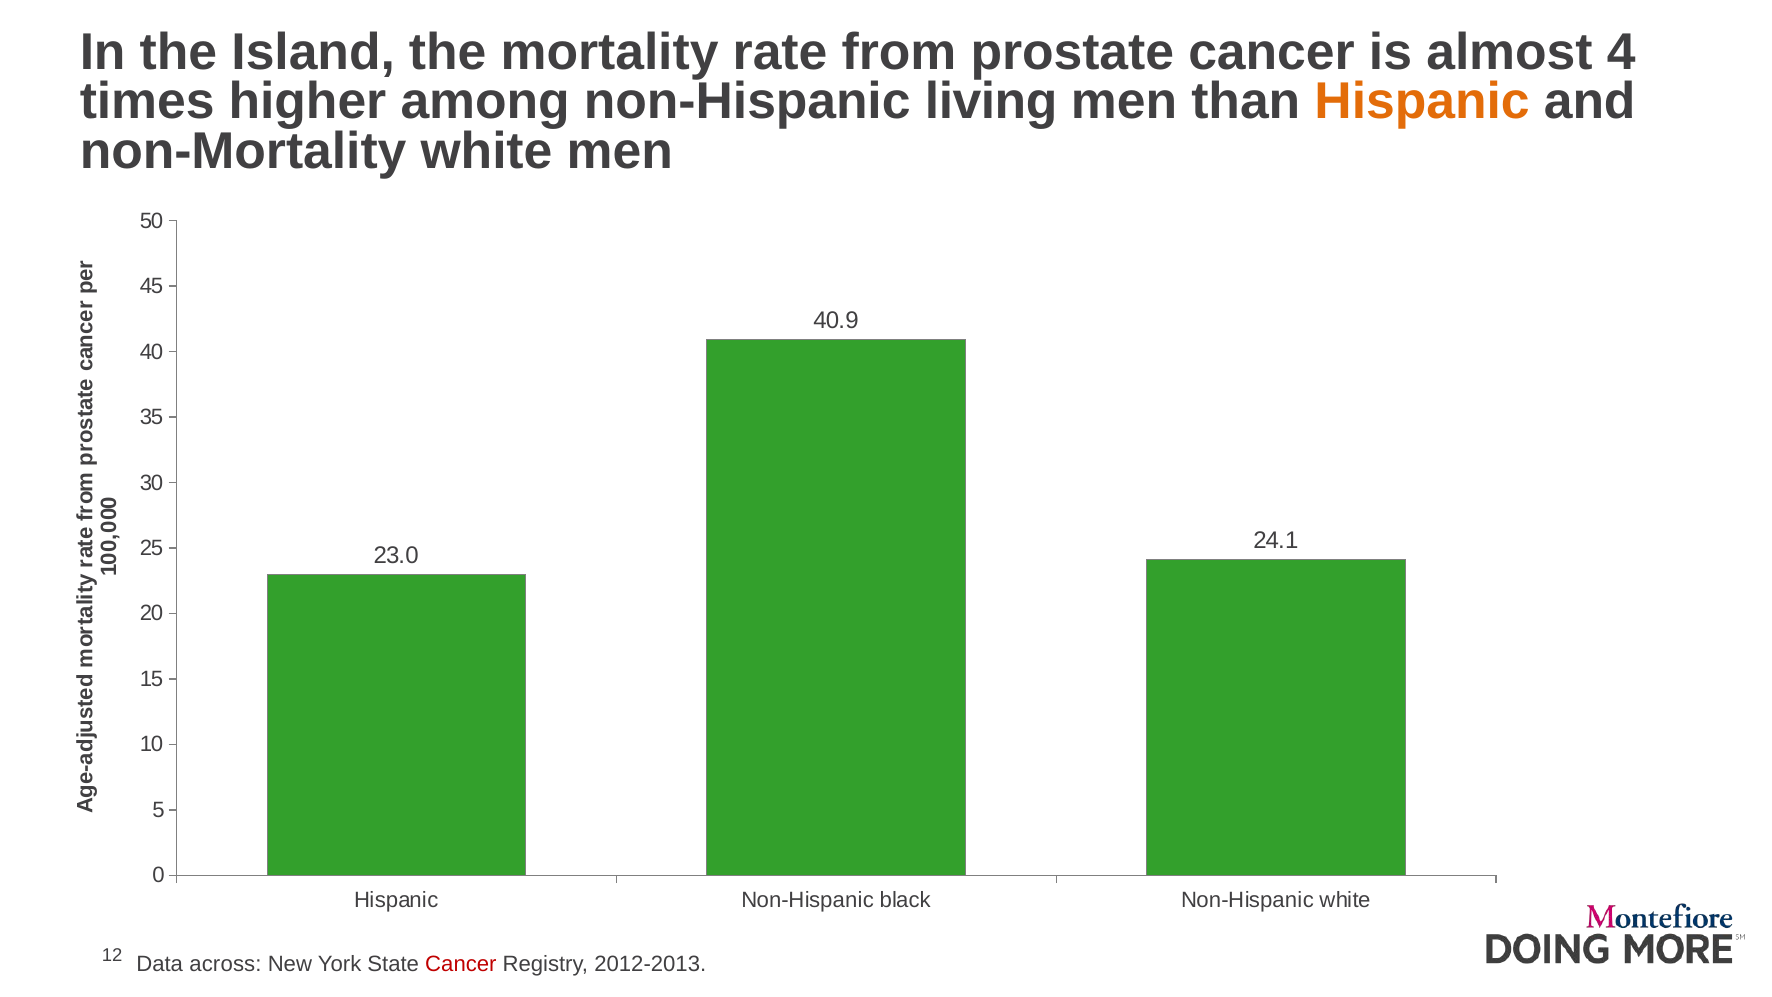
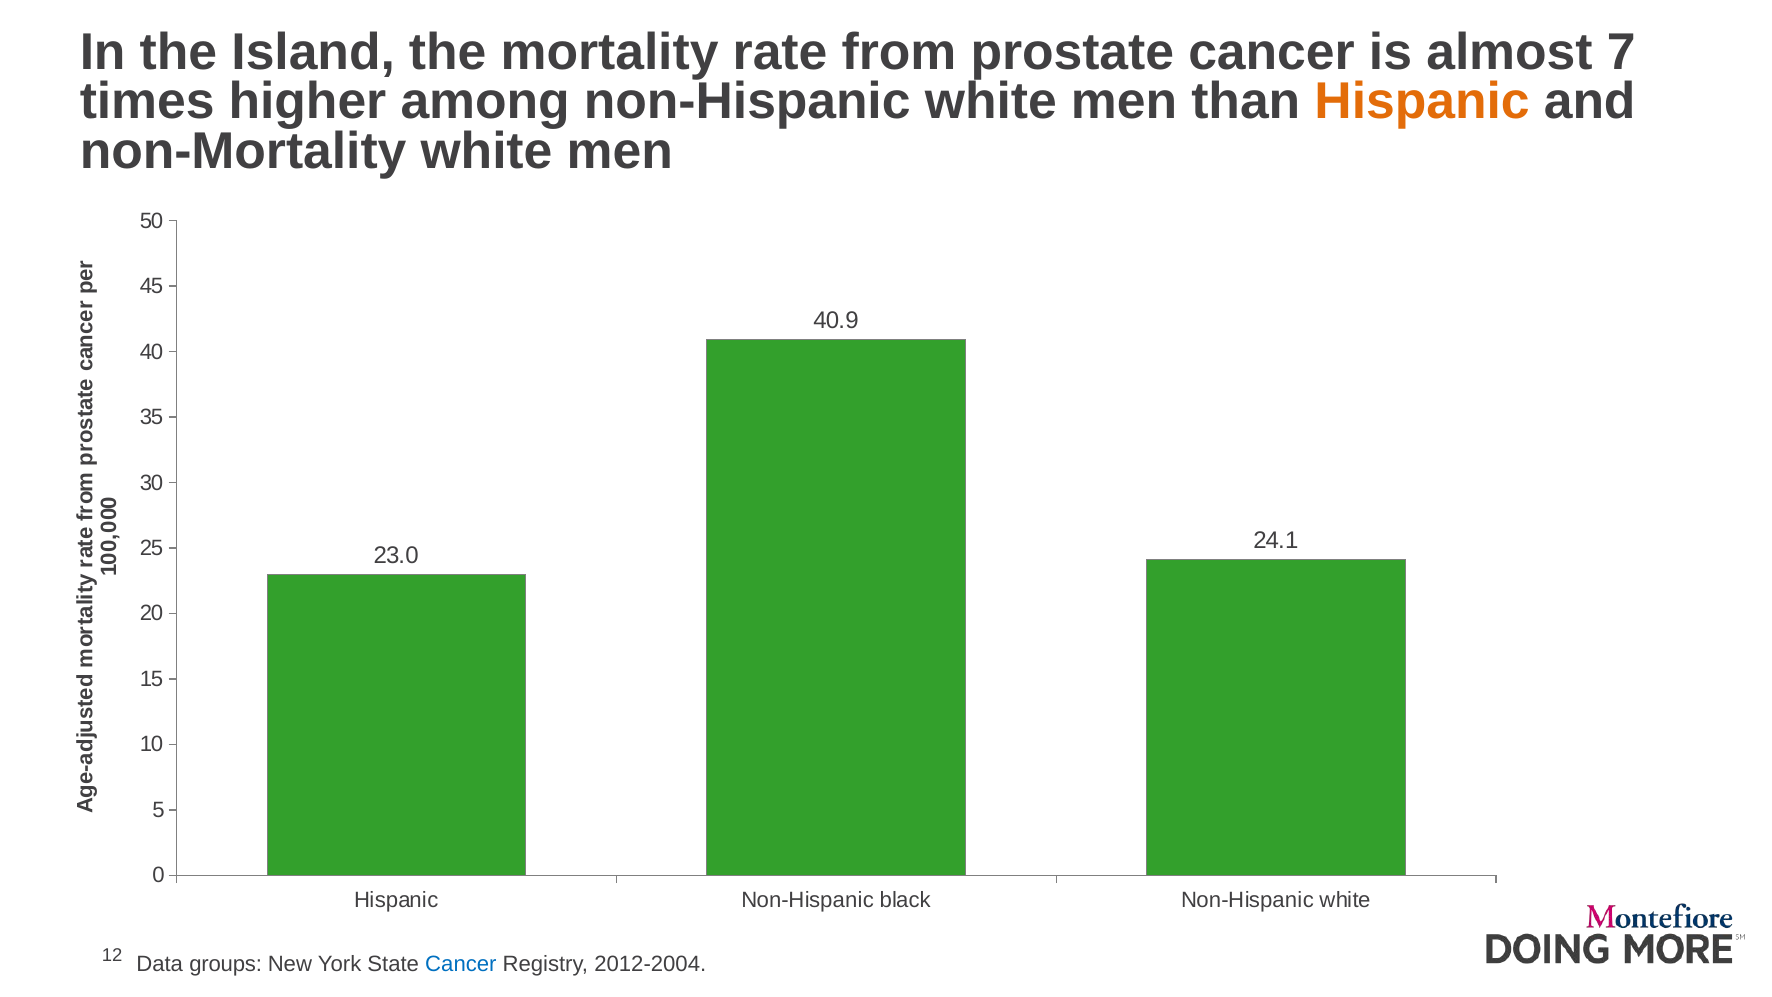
4: 4 -> 7
among non-Hispanic living: living -> white
across: across -> groups
Cancer at (461, 964) colour: red -> blue
2012-2013: 2012-2013 -> 2012-2004
